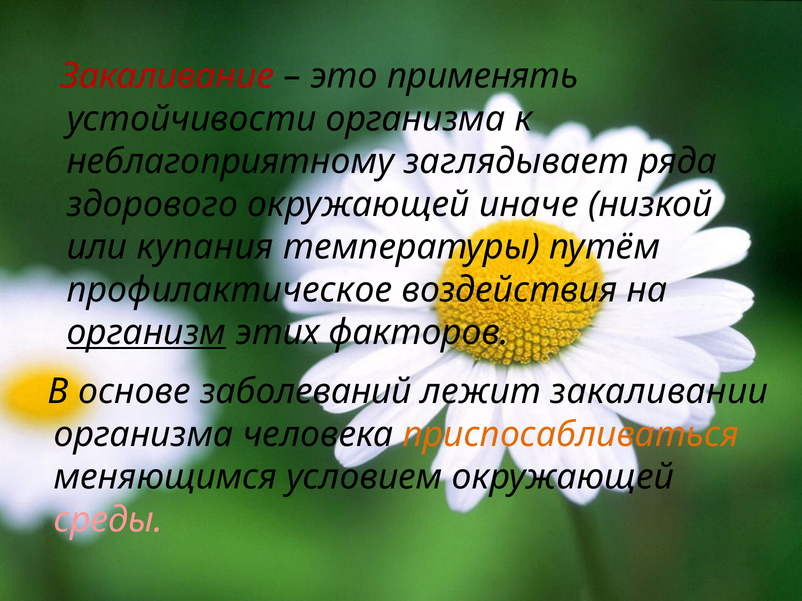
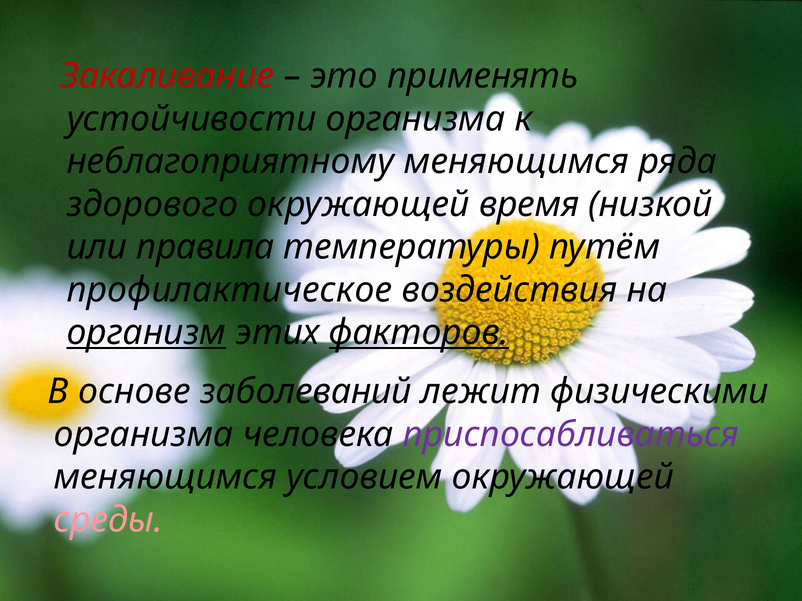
неблагоприятному заглядывает: заглядывает -> меняющимся
иначе: иначе -> время
купания: купания -> правила
факторов underline: none -> present
закаливании: закаливании -> физическими
приспосабливаться colour: orange -> purple
